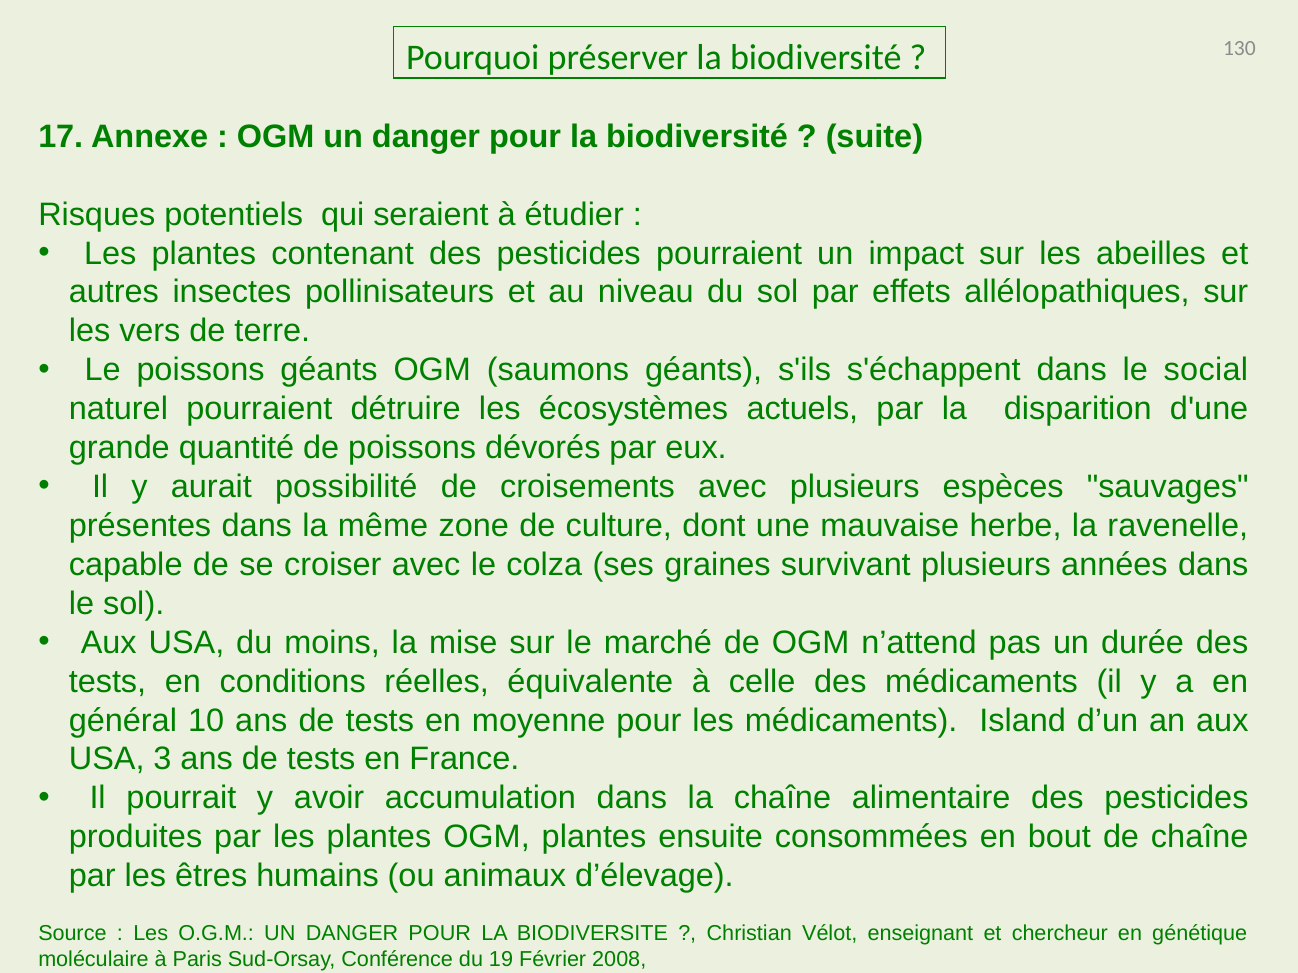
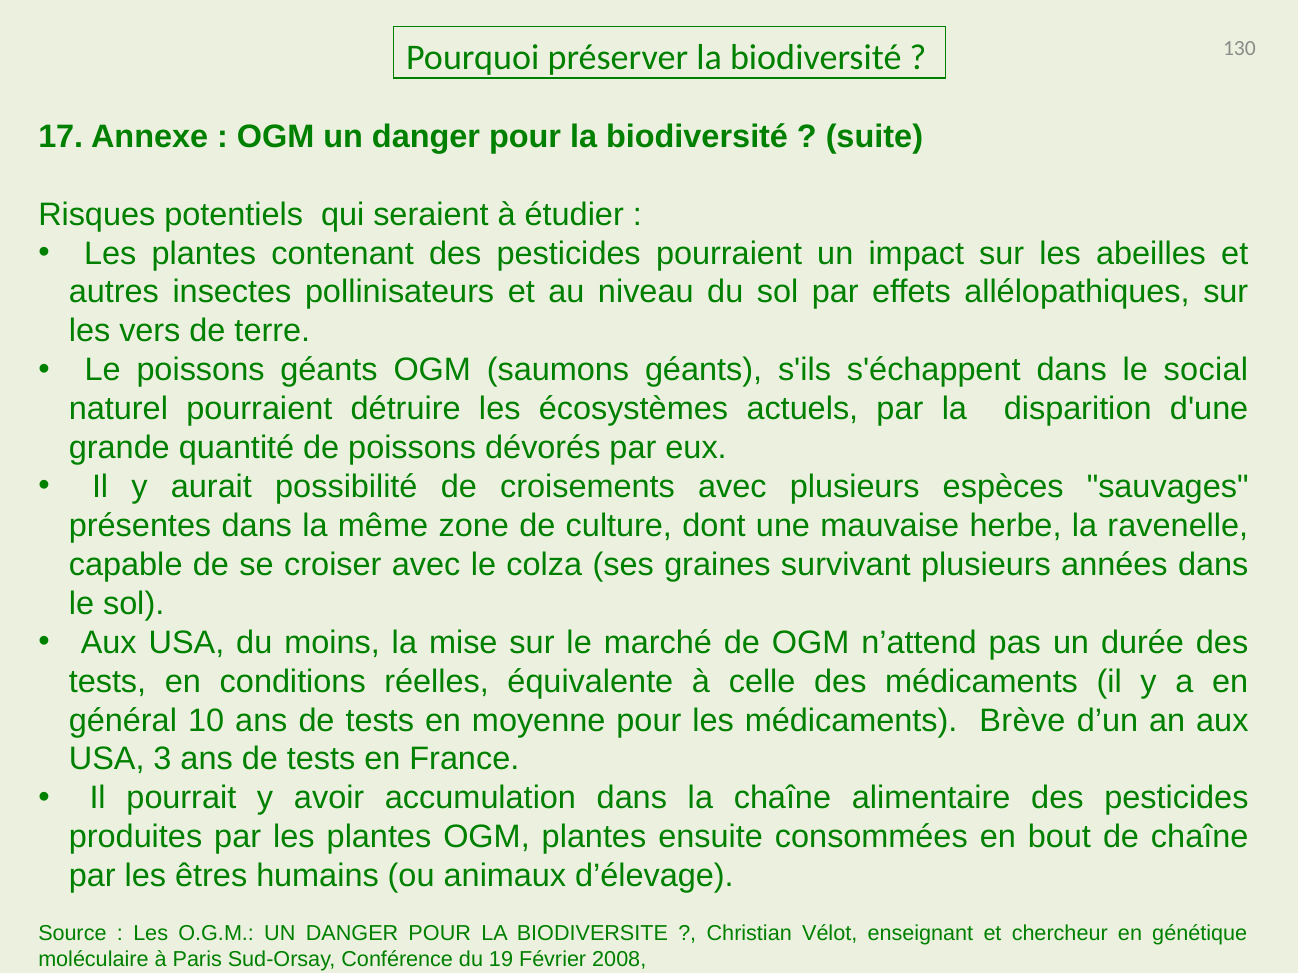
Island: Island -> Brève
